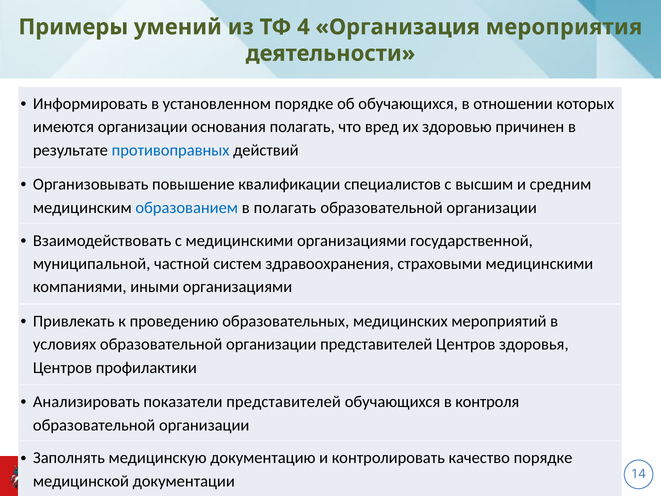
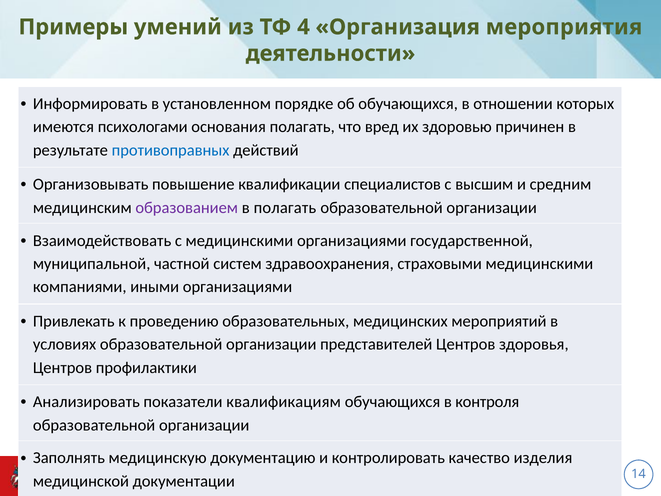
имеются организации: организации -> психологами
образованием colour: blue -> purple
показатели представителей: представителей -> квалификациям
качество порядке: порядке -> изделия
